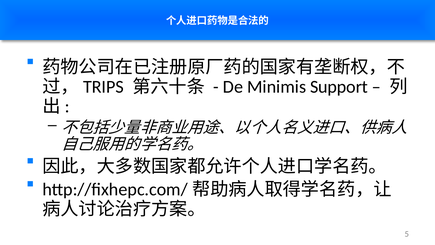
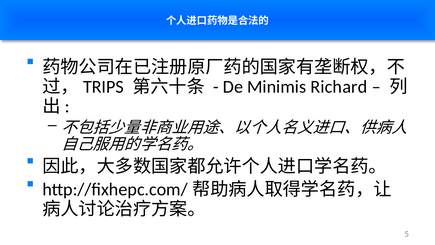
Support: Support -> Richard
